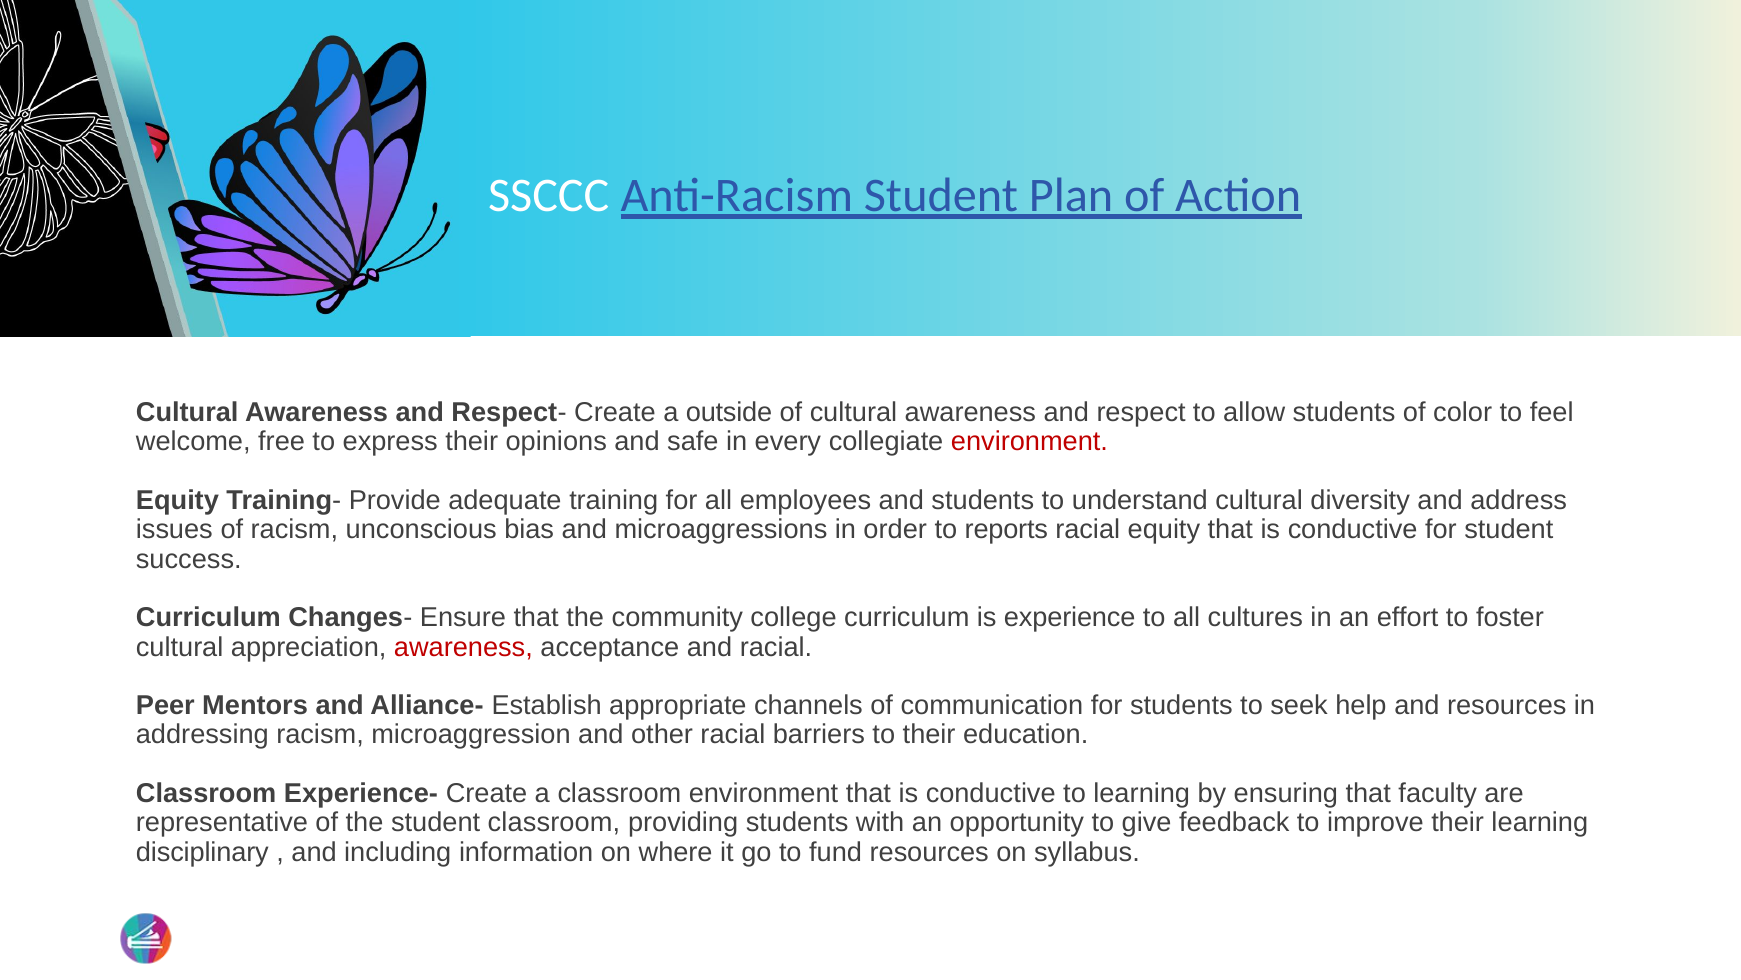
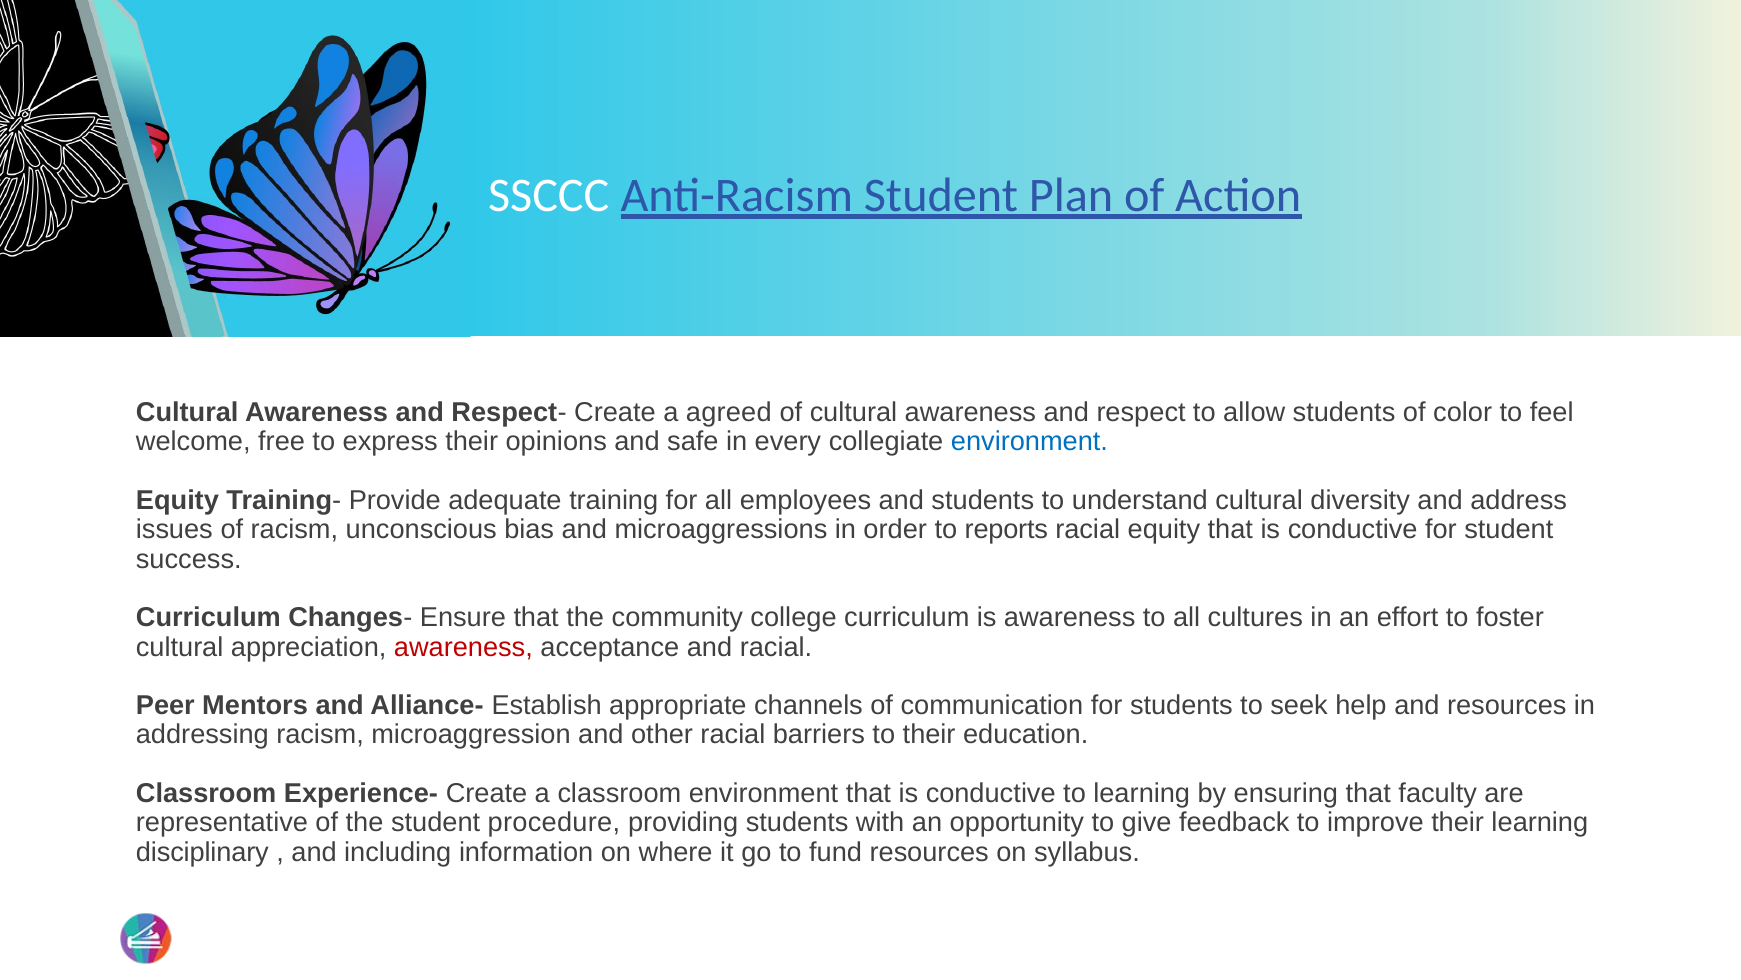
outside: outside -> agreed
environment at (1029, 442) colour: red -> blue
is experience: experience -> awareness
student classroom: classroom -> procedure
